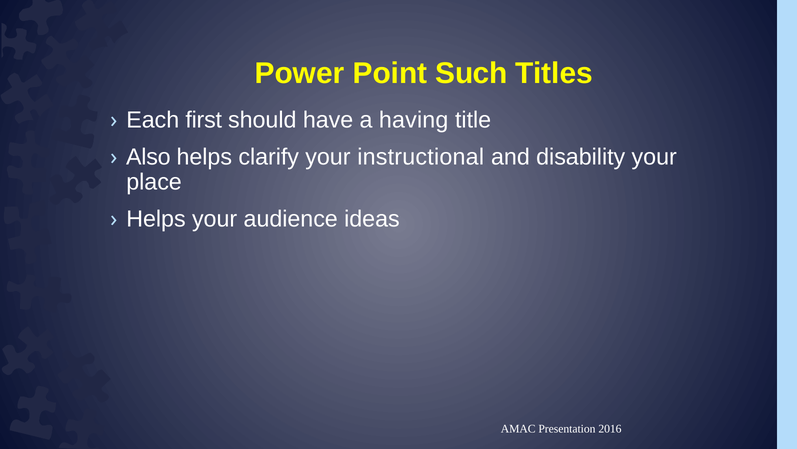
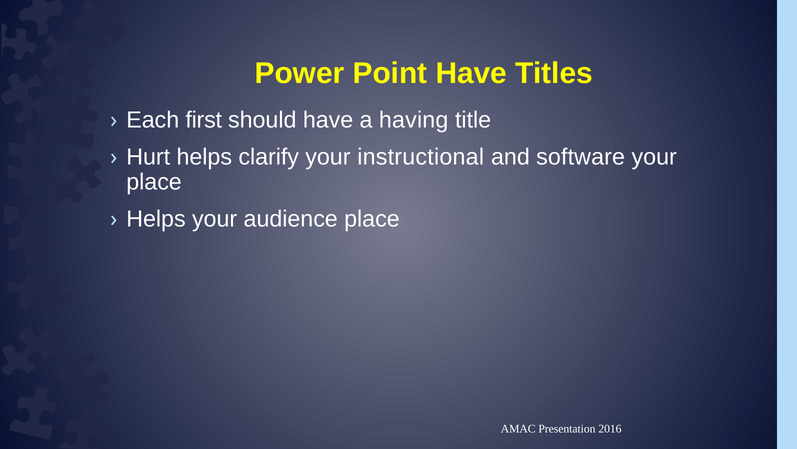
Point Such: Such -> Have
Also: Also -> Hurt
disability: disability -> software
audience ideas: ideas -> place
